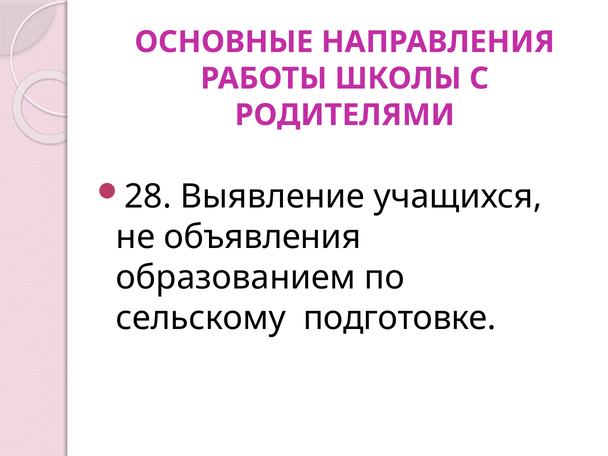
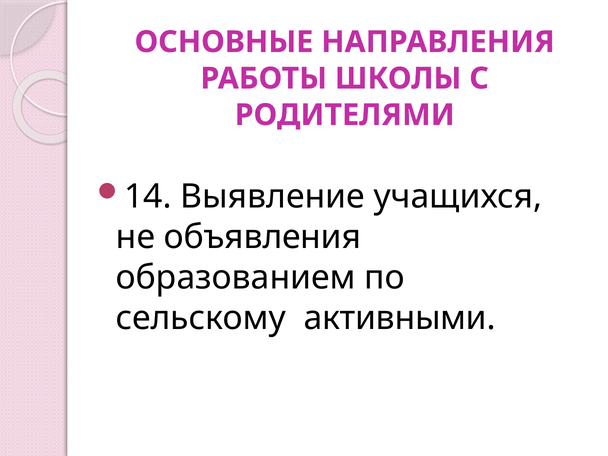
28: 28 -> 14
подготовке: подготовке -> активными
